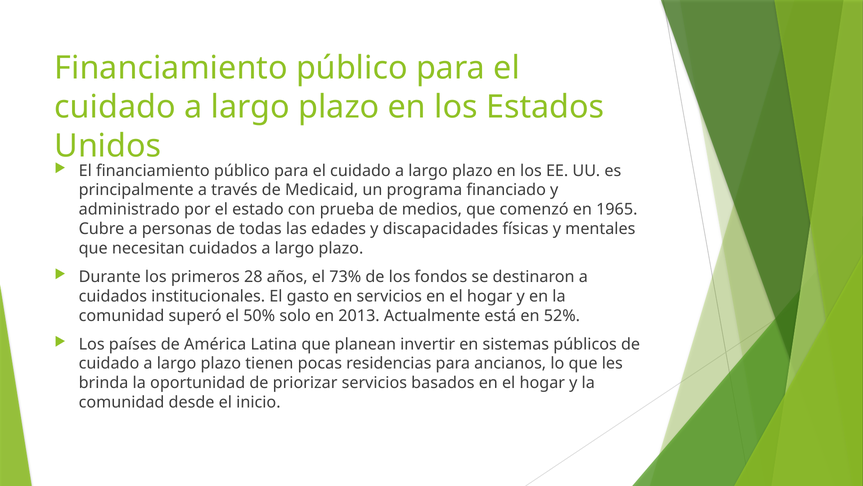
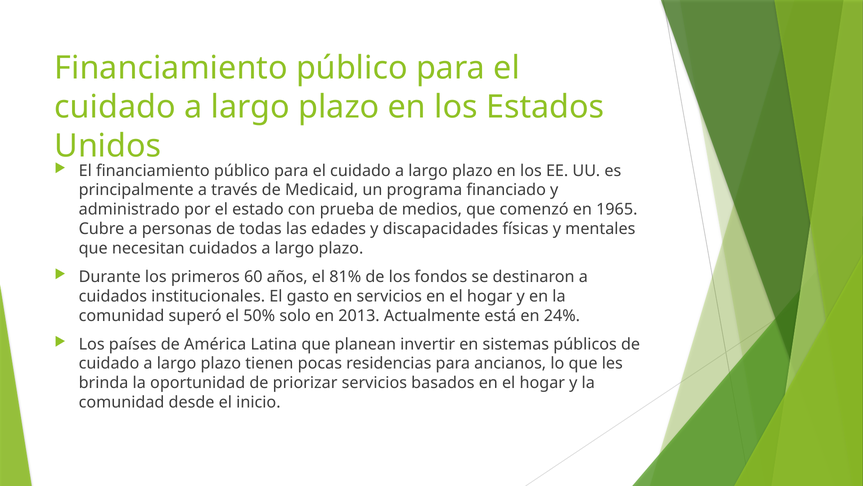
28: 28 -> 60
73%: 73% -> 81%
52%: 52% -> 24%
